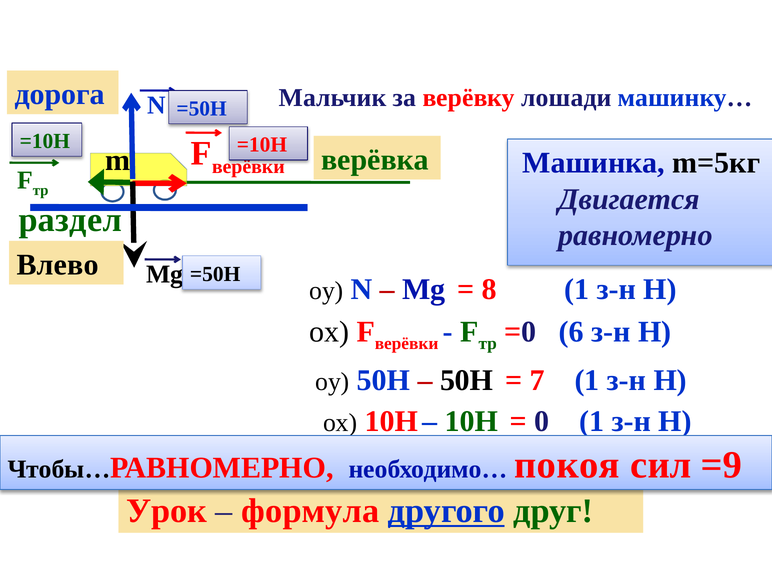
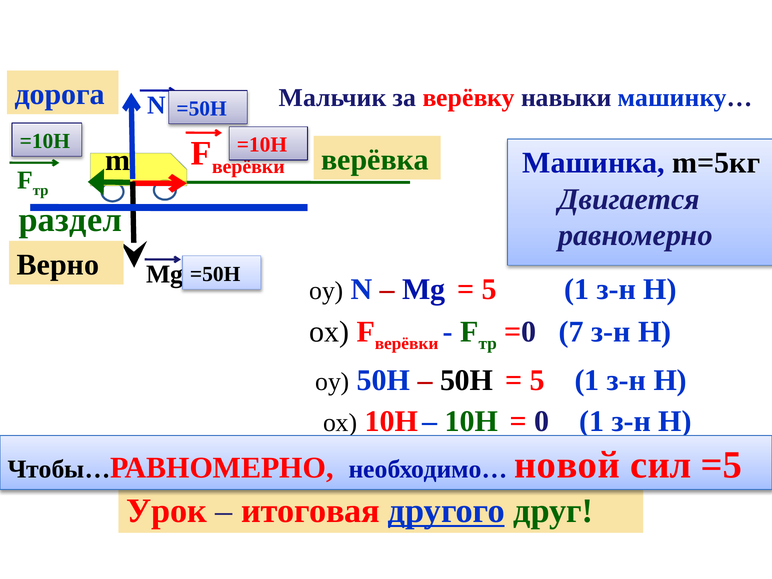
лошади: лошади -> навыки
Влево: Влево -> Верно
8 at (489, 289): 8 -> 5
6: 6 -> 7
7 at (537, 380): 7 -> 5
покоя: покоя -> новой
=9: =9 -> =5
формула: формула -> итоговая
